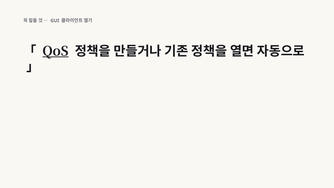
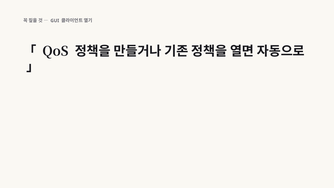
QoS underline: present -> none
